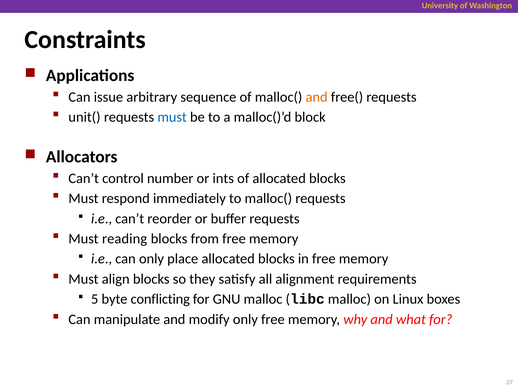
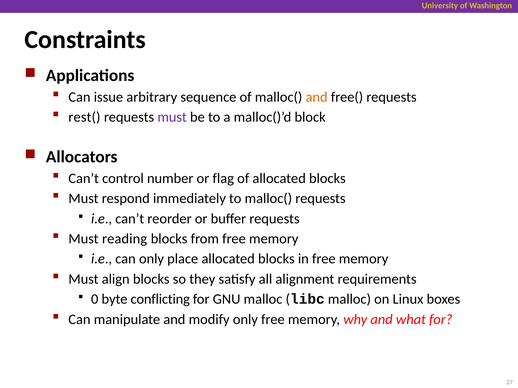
unit(: unit( -> rest(
must at (172, 117) colour: blue -> purple
ints: ints -> flag
5: 5 -> 0
